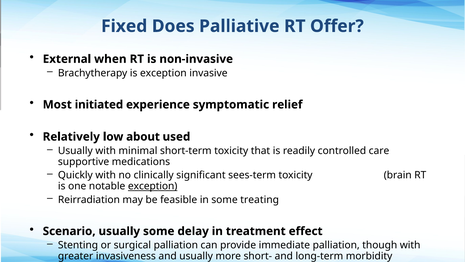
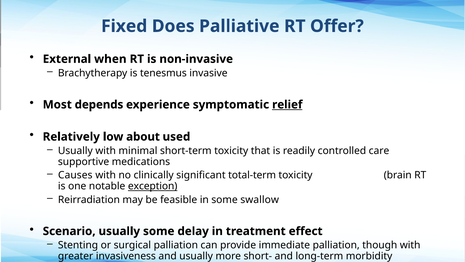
is exception: exception -> tenesmus
initiated: initiated -> depends
relief underline: none -> present
Quickly: Quickly -> Causes
sees-term: sees-term -> total-term
treating: treating -> swallow
